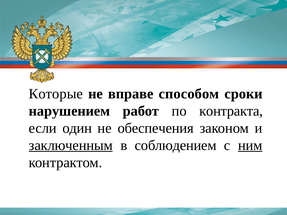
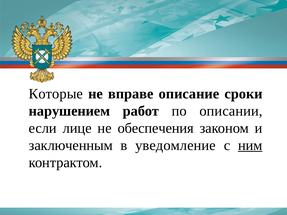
способом: способом -> описание
контракта: контракта -> описании
один: один -> лице
заключенным underline: present -> none
соблюдением: соблюдением -> уведомление
